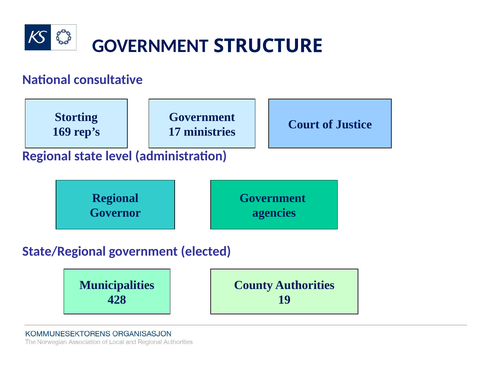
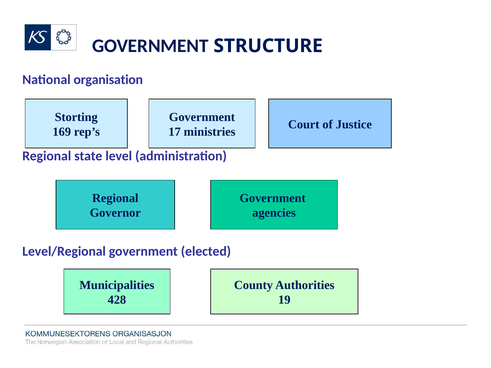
consultative: consultative -> organisation
State/Regional: State/Regional -> Level/Regional
